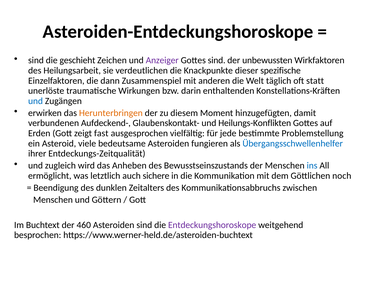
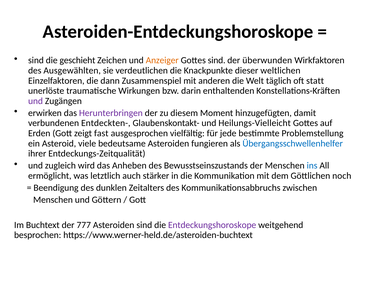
Anzeiger colour: purple -> orange
unbewussten: unbewussten -> überwunden
Heilungsarbeit: Heilungsarbeit -> Ausgewählten
spezifische: spezifische -> weltlichen
und at (36, 101) colour: blue -> purple
Herunterbringen colour: orange -> purple
Aufdeckend-: Aufdeckend- -> Entdeckten-
Heilungs-Konflikten: Heilungs-Konflikten -> Heilungs-Vielleicht
sichere: sichere -> stärker
460: 460 -> 777
